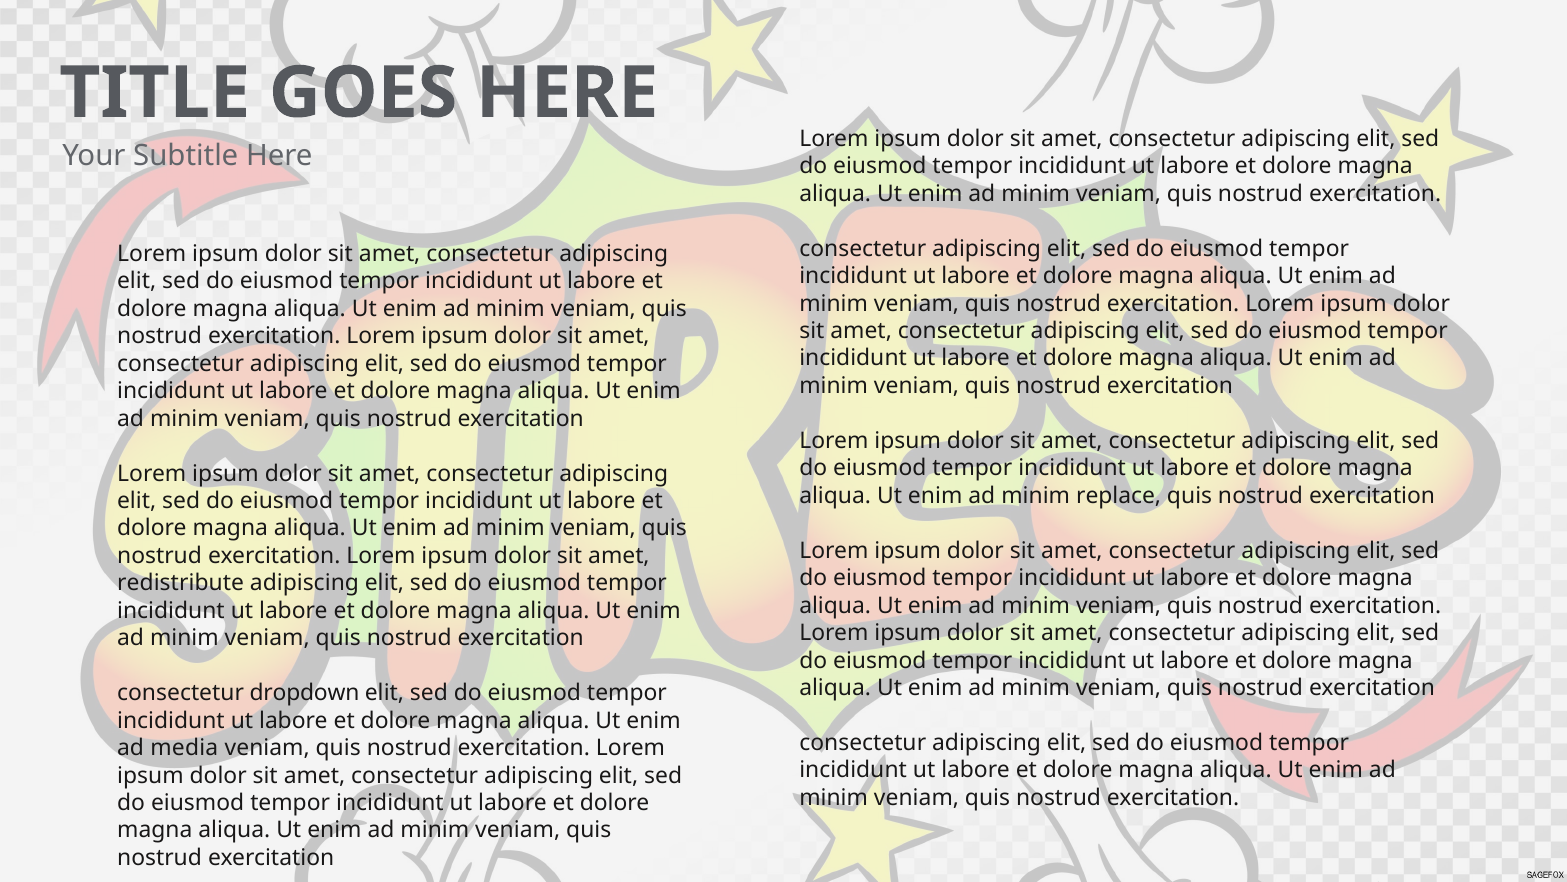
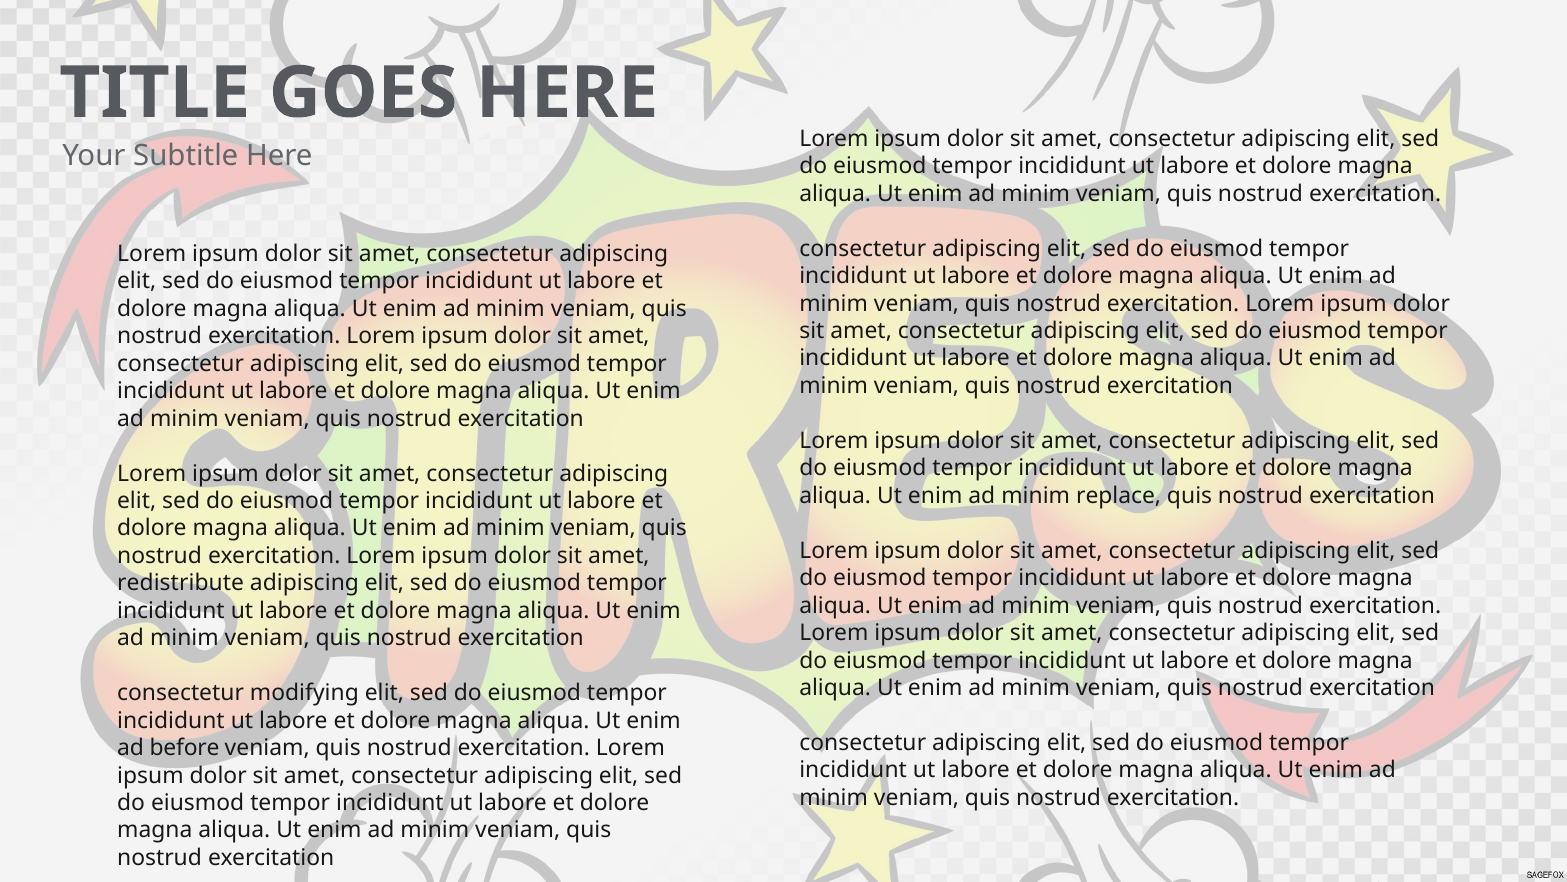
dropdown: dropdown -> modifying
media: media -> before
